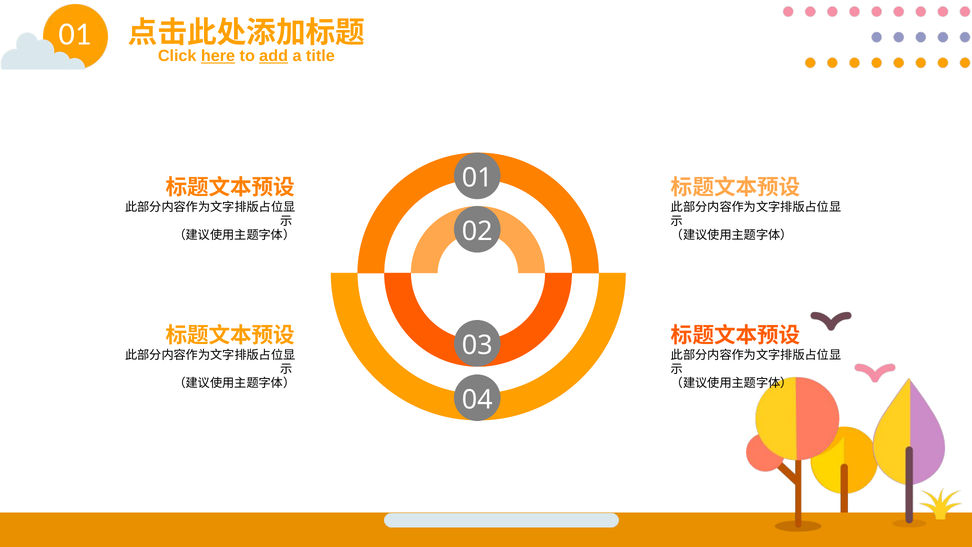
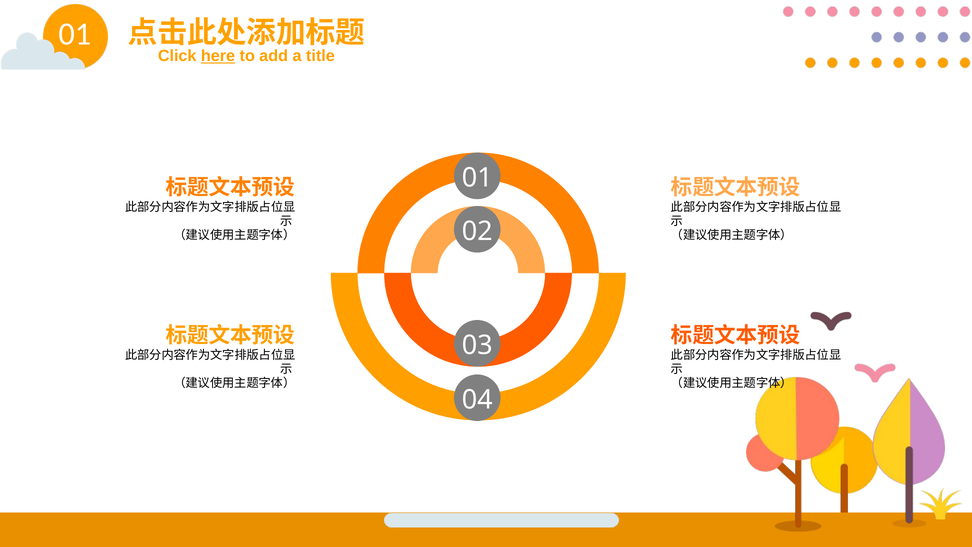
add underline: present -> none
